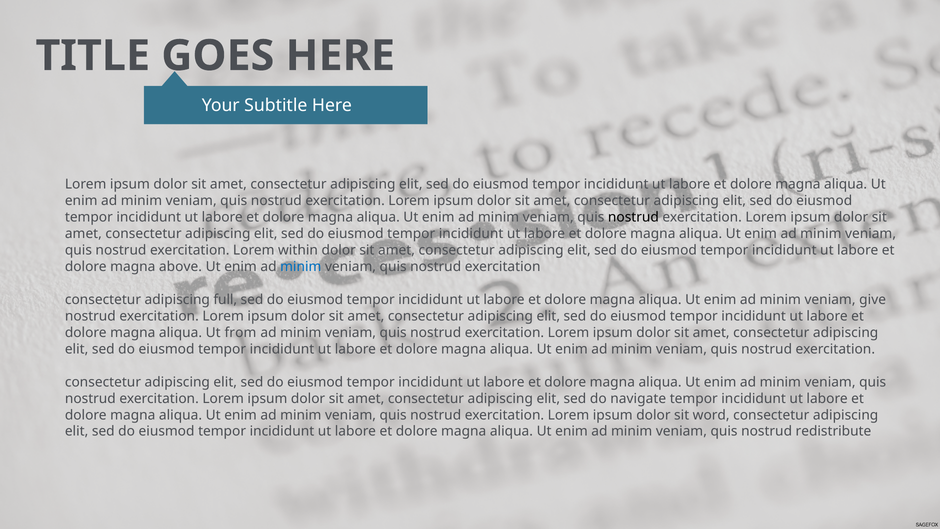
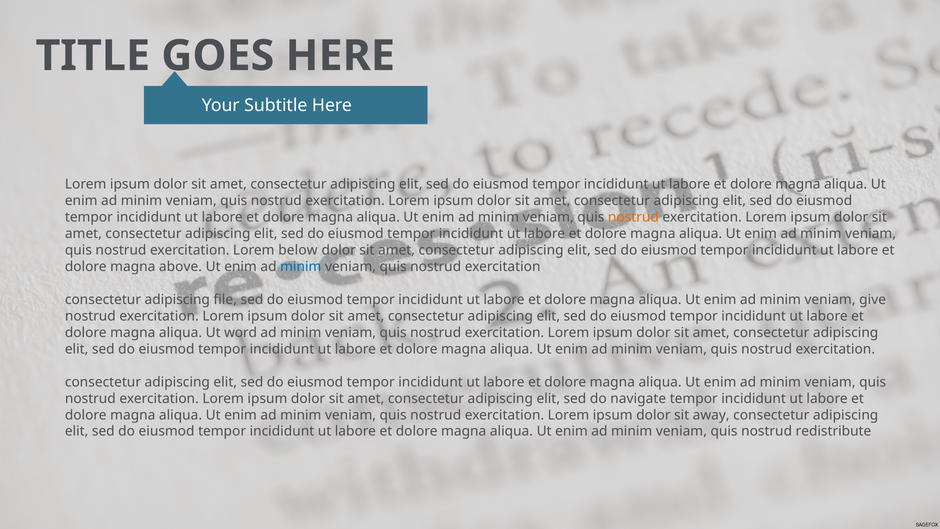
nostrud at (633, 217) colour: black -> orange
within: within -> below
full: full -> file
from: from -> word
word: word -> away
